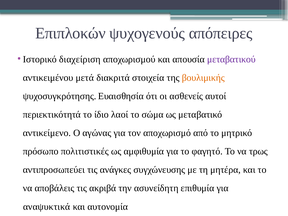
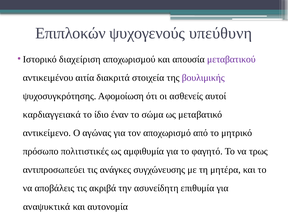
απόπειρες: απόπειρες -> υπεύθυνη
μετά: μετά -> αιτία
βουλιμικής colour: orange -> purple
Ευαισθησία: Ευαισθησία -> Αφομοίωση
περιεκτικότητά: περιεκτικότητά -> καρδιαγγειακά
λαοί: λαοί -> έναν
